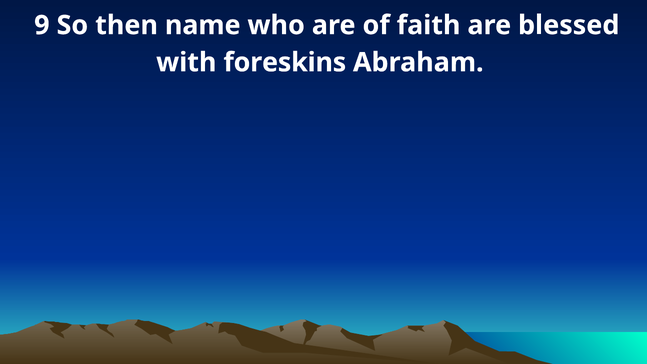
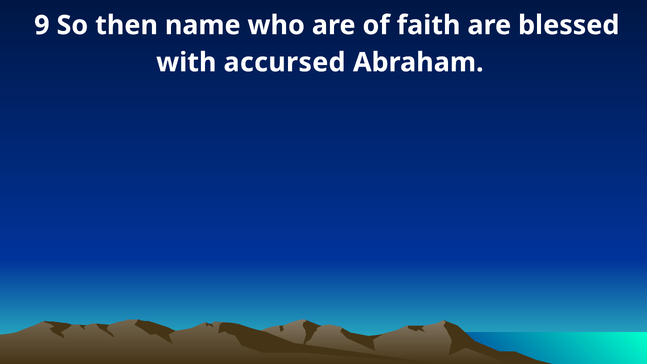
foreskins: foreskins -> accursed
